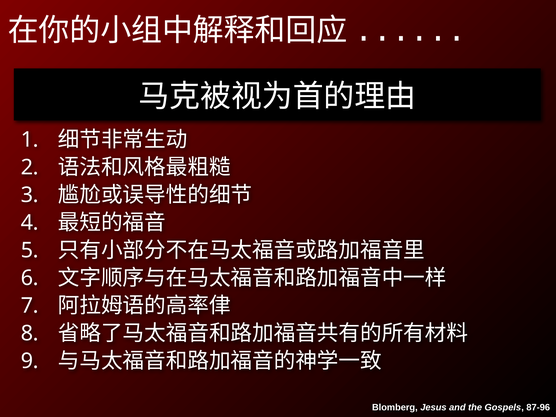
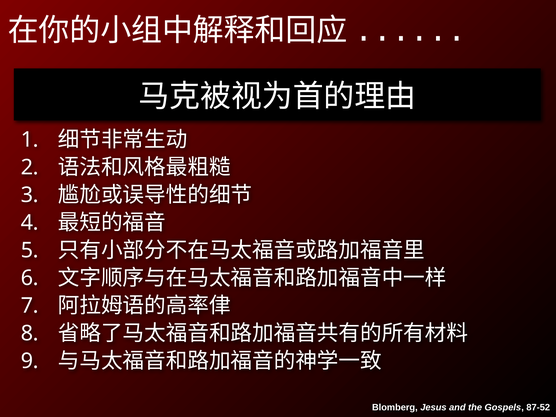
87-96: 87-96 -> 87-52
